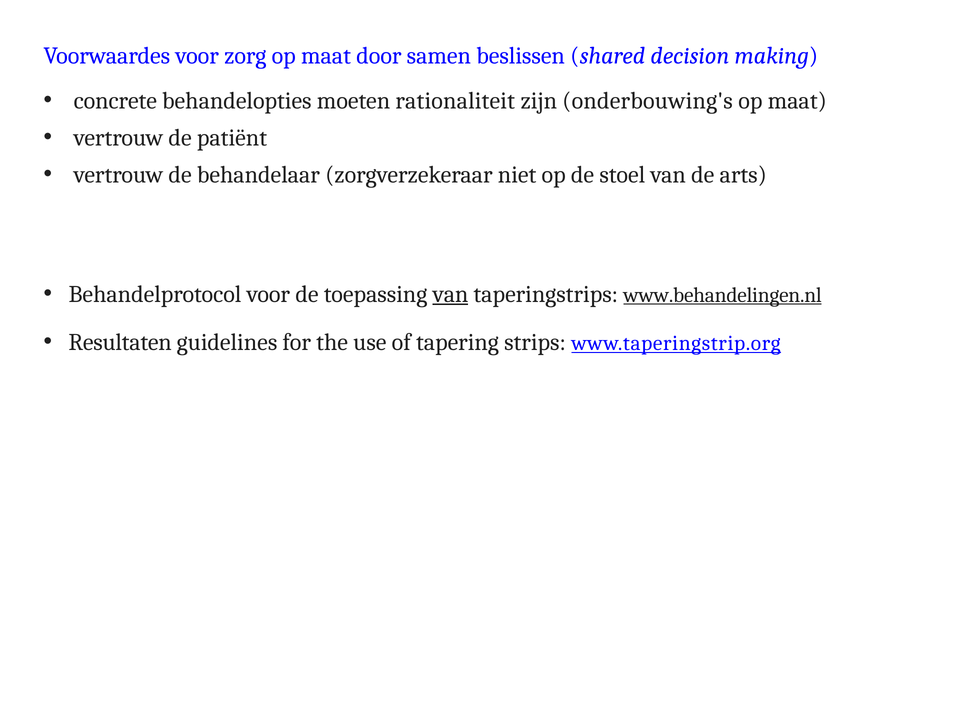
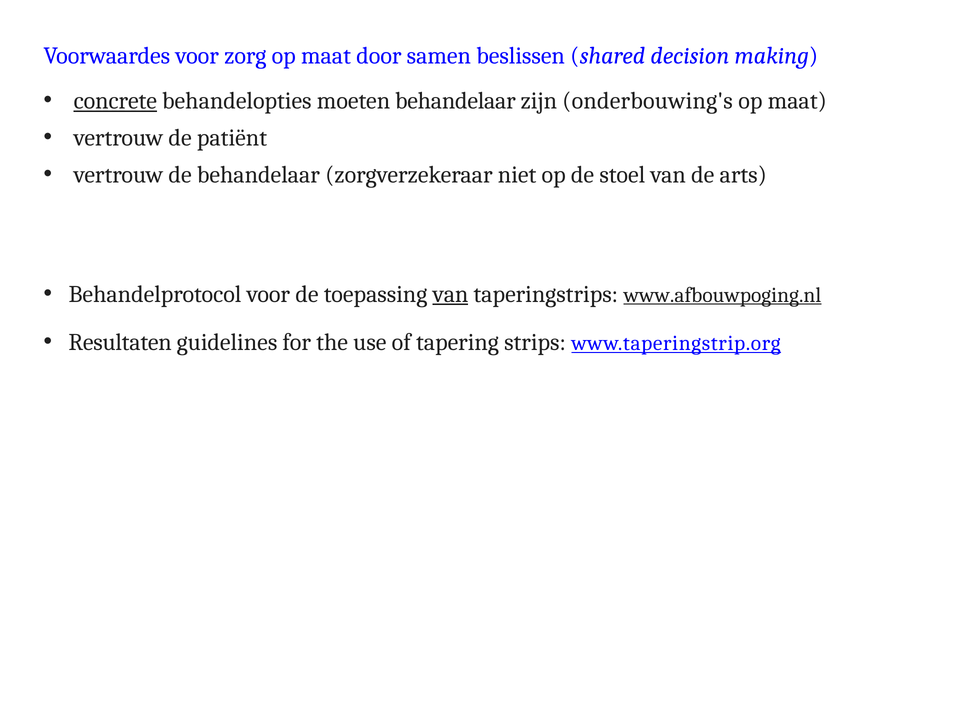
concrete underline: none -> present
moeten rationaliteit: rationaliteit -> behandelaar
www.behandelingen.nl: www.behandelingen.nl -> www.afbouwpoging.nl
